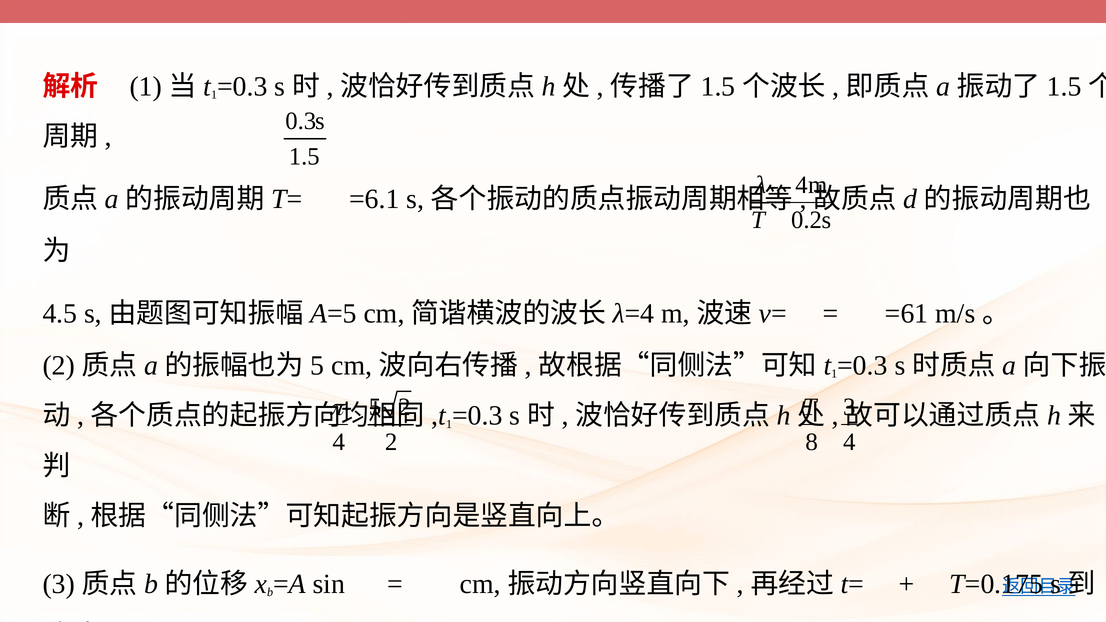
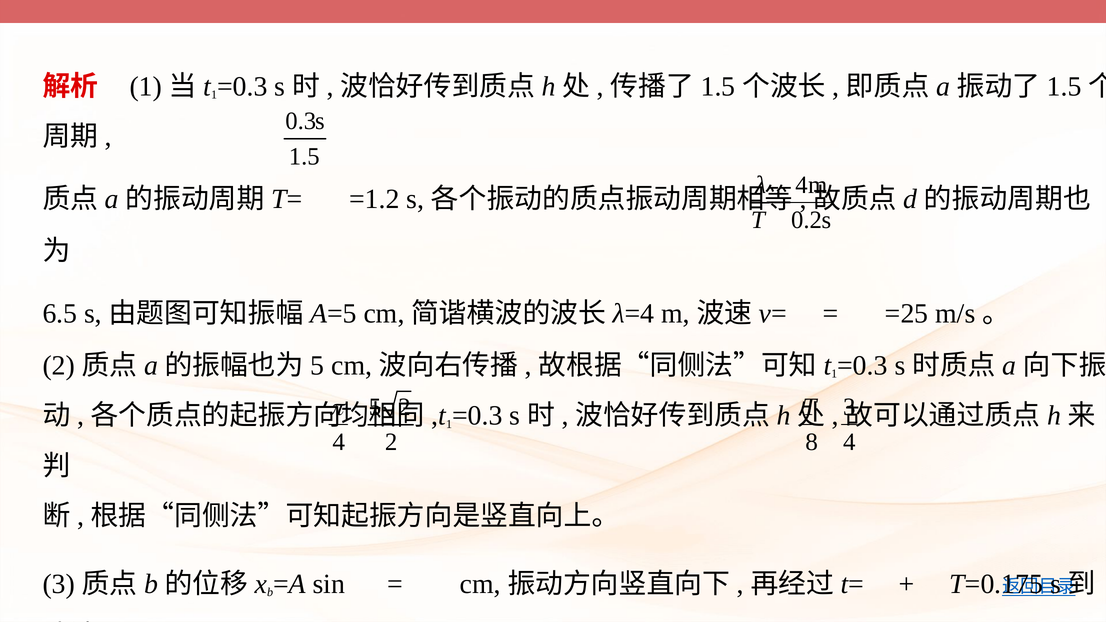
=6.1: =6.1 -> =1.2
4.5: 4.5 -> 6.5
=61: =61 -> =25
